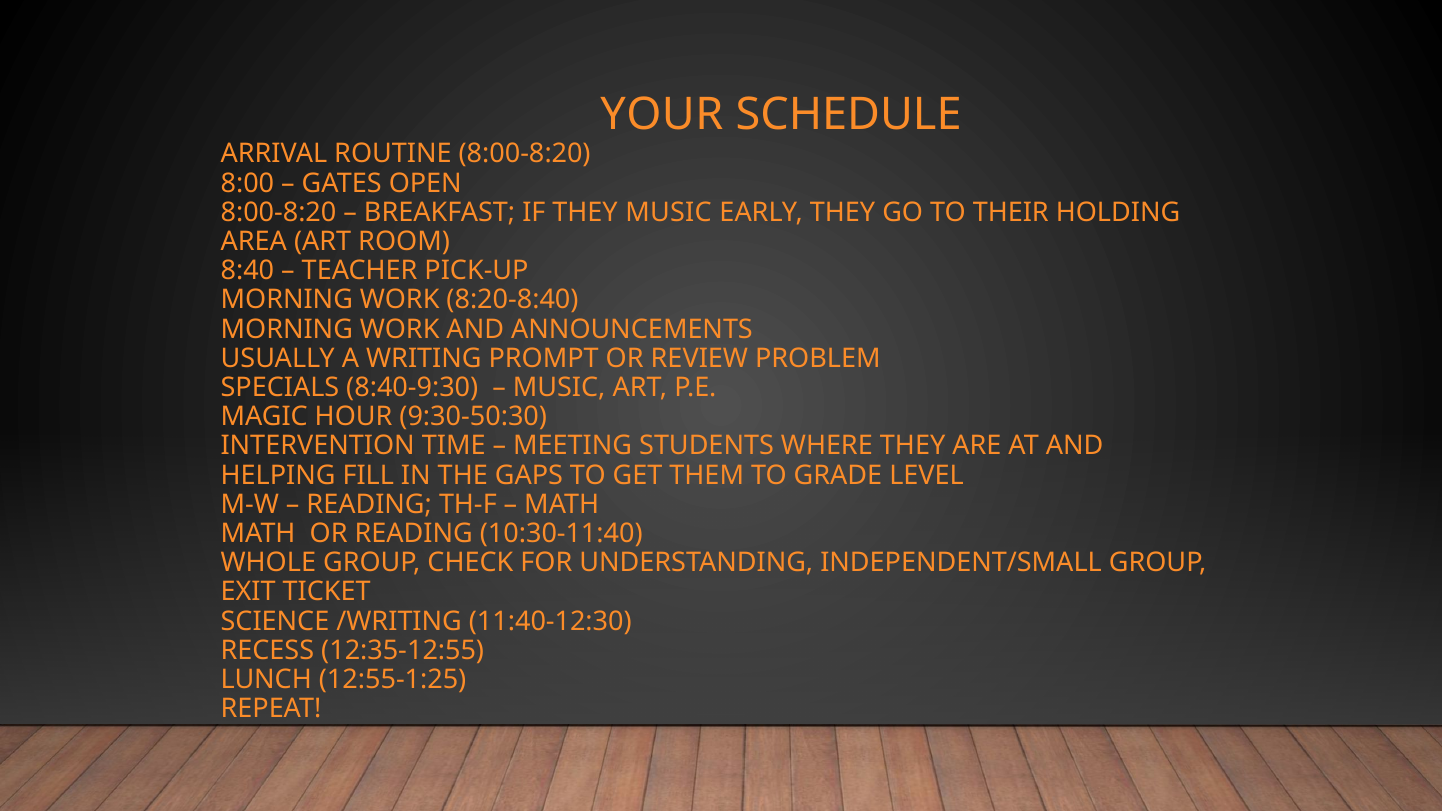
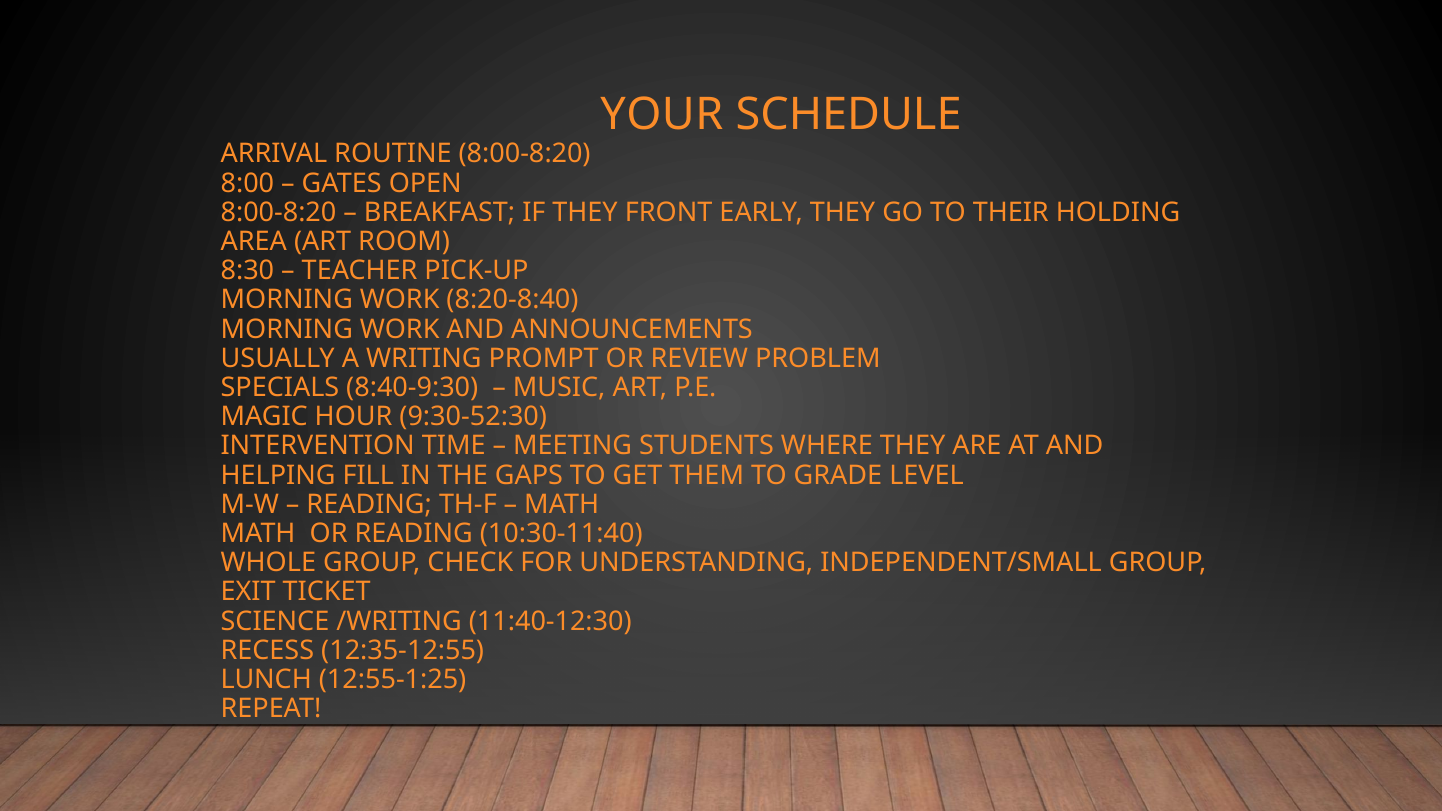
THEY MUSIC: MUSIC -> FRONT
8:40: 8:40 -> 8:30
9:30-50:30: 9:30-50:30 -> 9:30-52:30
